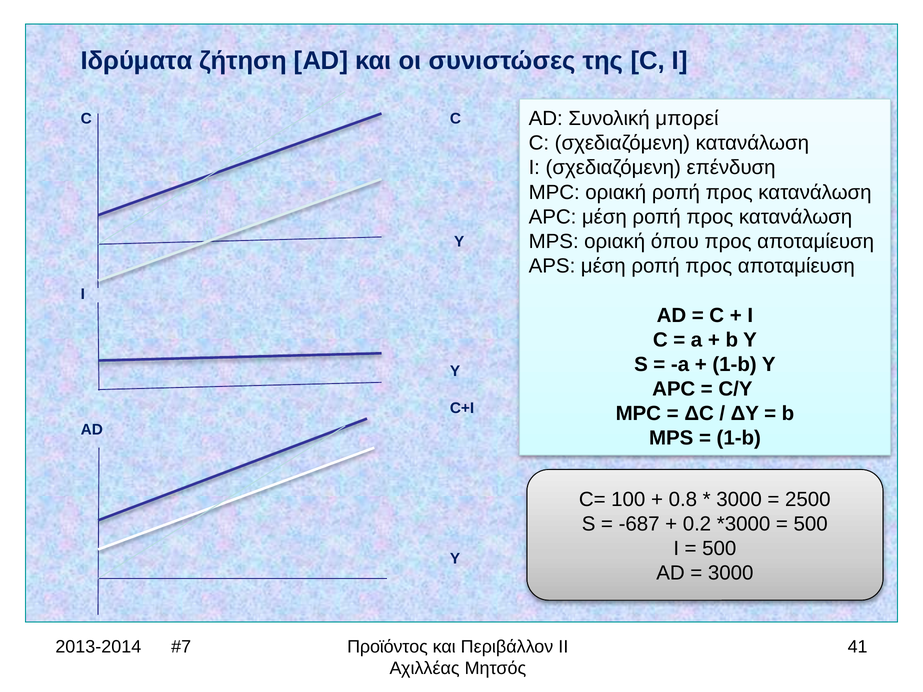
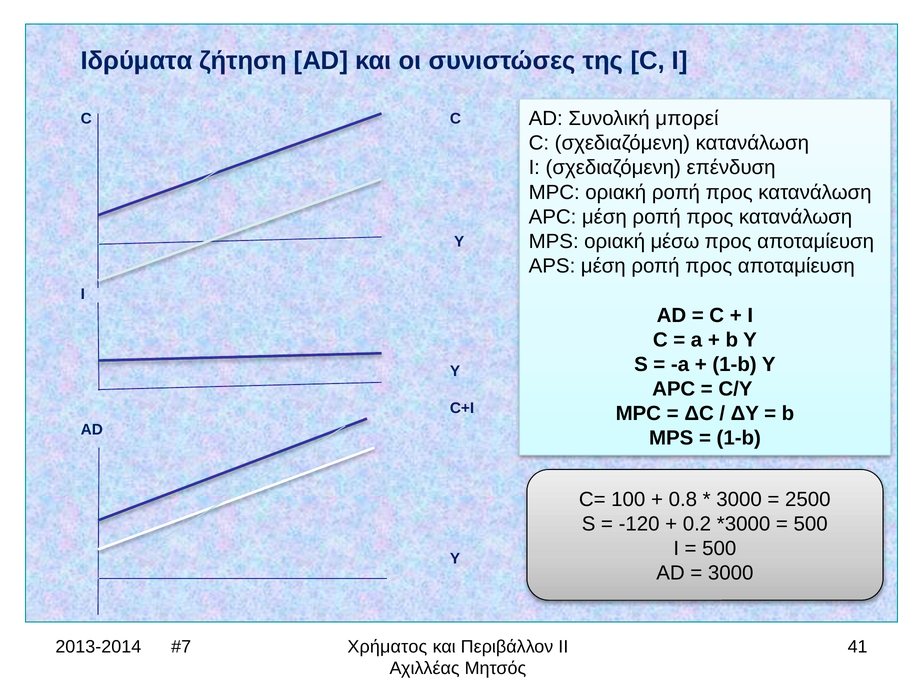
όπου: όπου -> μέσω
-687: -687 -> -120
Προϊόντος: Προϊόντος -> Χρήματος
